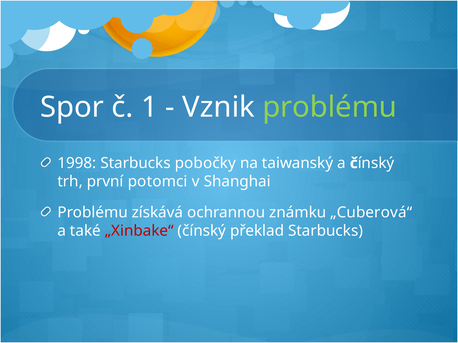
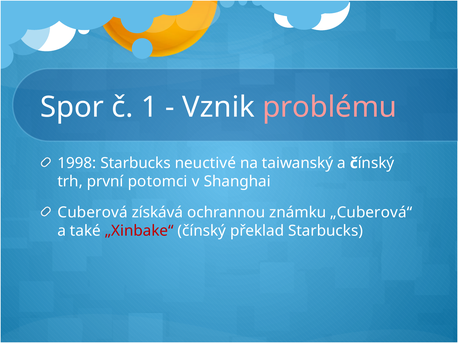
problému at (330, 107) colour: light green -> pink
pobočky: pobočky -> neuctivé
Problému at (93, 213): Problému -> Cuberová
